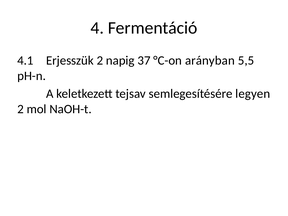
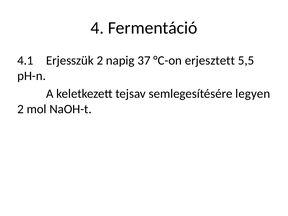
arányban: arányban -> erjesztett
